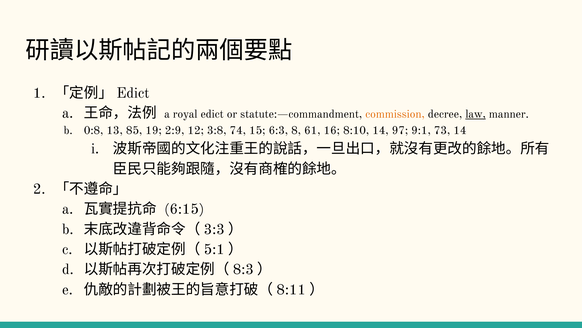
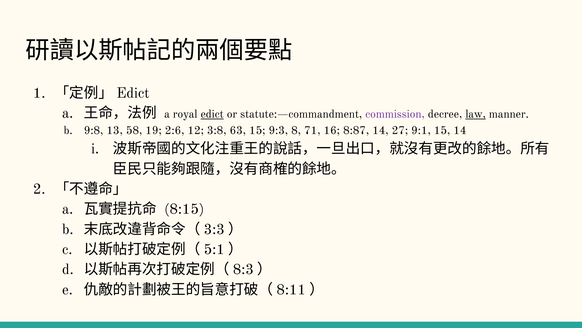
edict underline: none -> present
commission colour: orange -> purple
0:8: 0:8 -> 9:8
85: 85 -> 58
2:9: 2:9 -> 2:6
74: 74 -> 63
6:3: 6:3 -> 9:3
61: 61 -> 71
8:10: 8:10 -> 8:87
97: 97 -> 27
9:1 73: 73 -> 15
6:15: 6:15 -> 8:15
